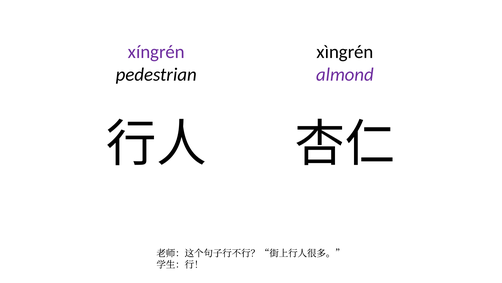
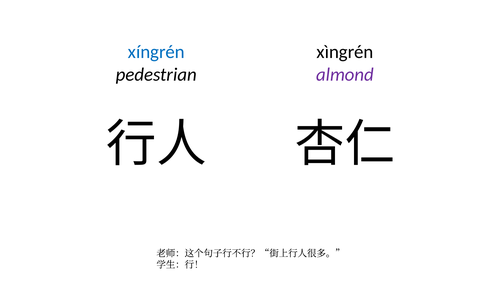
xíngrén colour: purple -> blue
